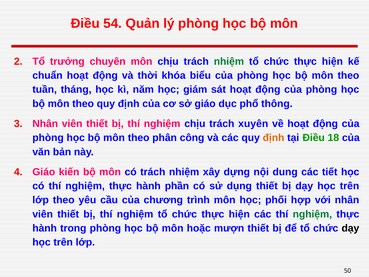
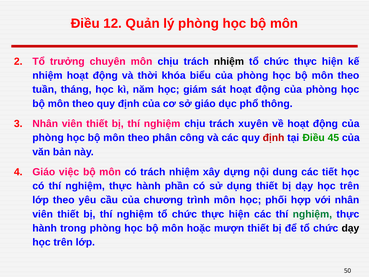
54: 54 -> 12
nhiệm at (229, 61) colour: green -> black
chuẩn at (47, 75): chuẩn -> nhiệm
định at (274, 138) colour: orange -> red
18: 18 -> 45
kiến: kiến -> việc
